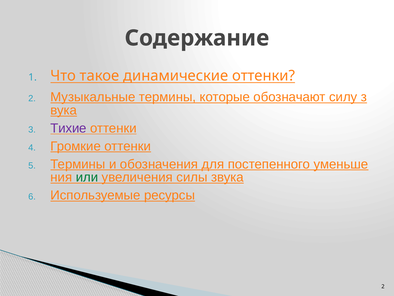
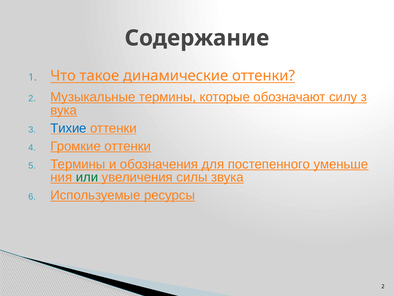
Тихие colour: purple -> blue
